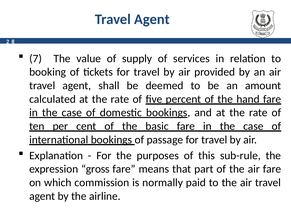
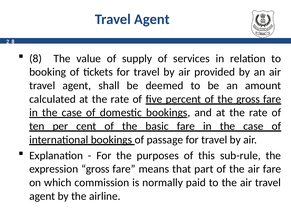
7 at (36, 59): 7 -> 8
the hand: hand -> gross
